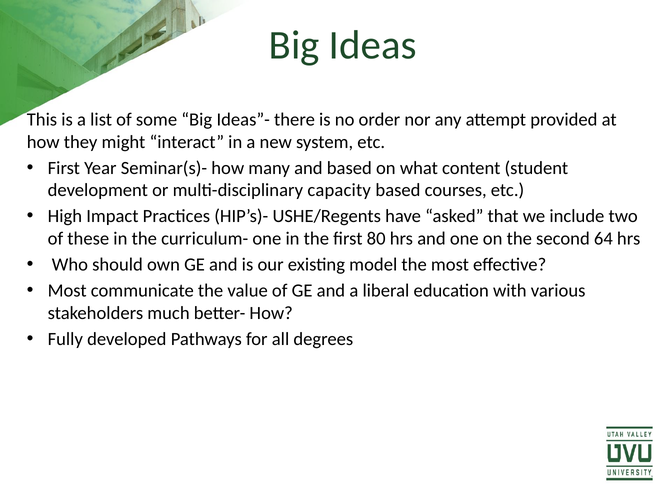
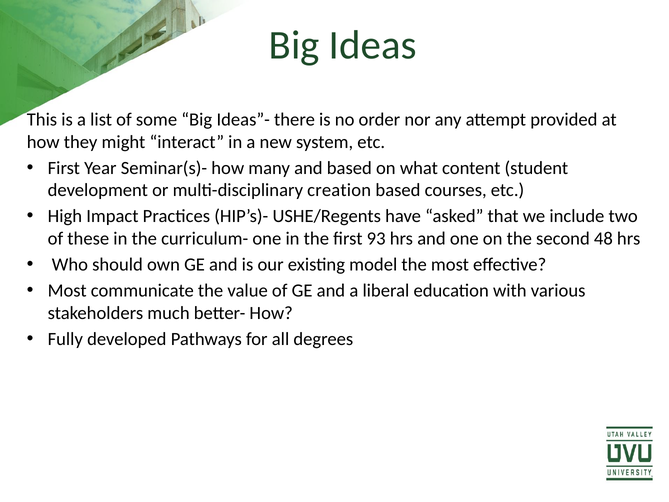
capacity: capacity -> creation
80: 80 -> 93
64: 64 -> 48
